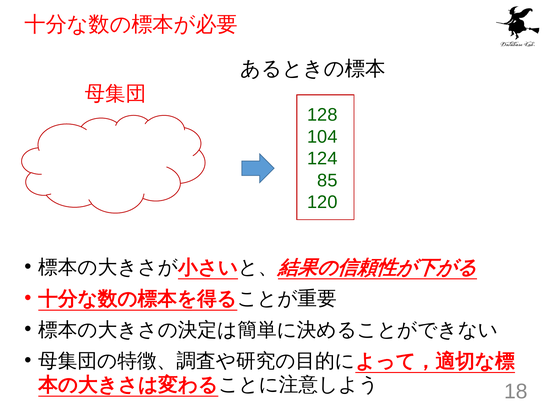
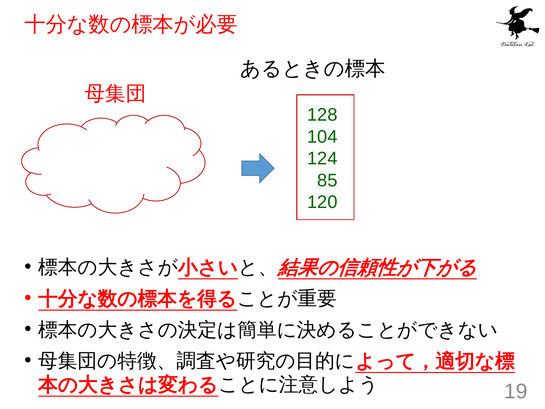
18: 18 -> 19
